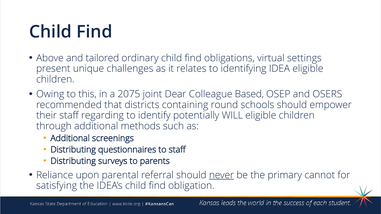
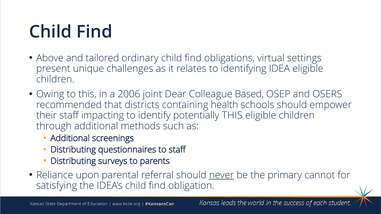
2075: 2075 -> 2006
round: round -> health
regarding: regarding -> impacting
potentially WILL: WILL -> THIS
